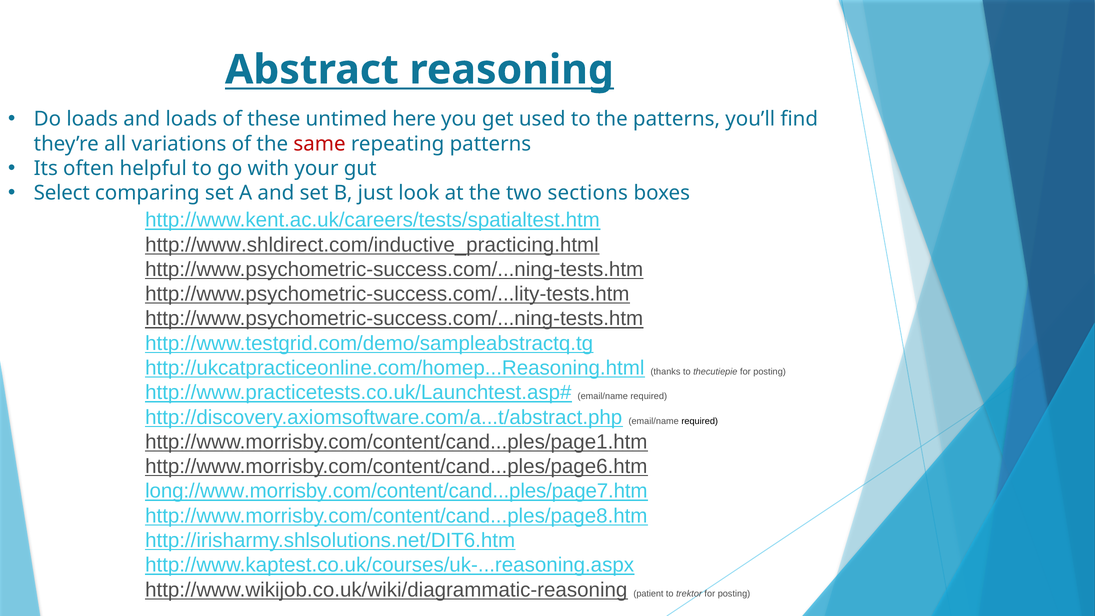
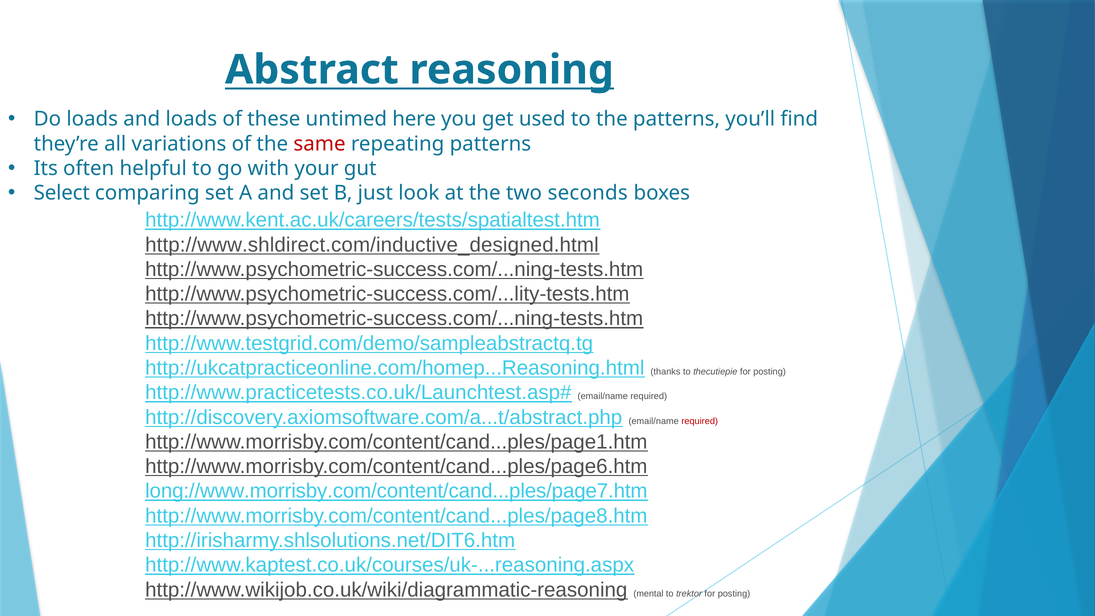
sections: sections -> seconds
http://www.shldirect.com/inductive_practicing.html: http://www.shldirect.com/inductive_practicing.html -> http://www.shldirect.com/inductive_designed.html
required at (700, 421) colour: black -> red
patient: patient -> mental
